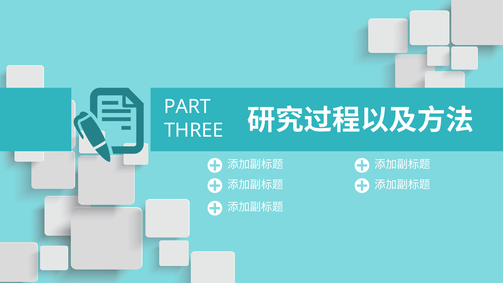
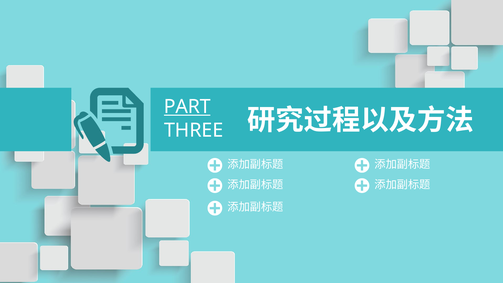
PART underline: none -> present
